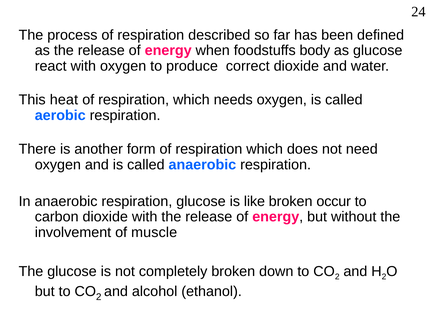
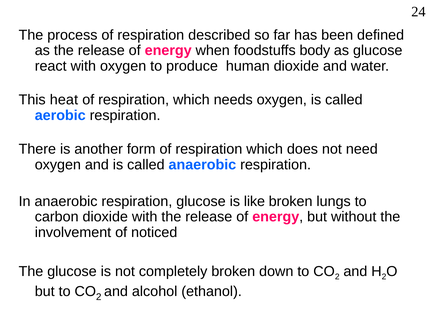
correct: correct -> human
occur: occur -> lungs
muscle: muscle -> noticed
